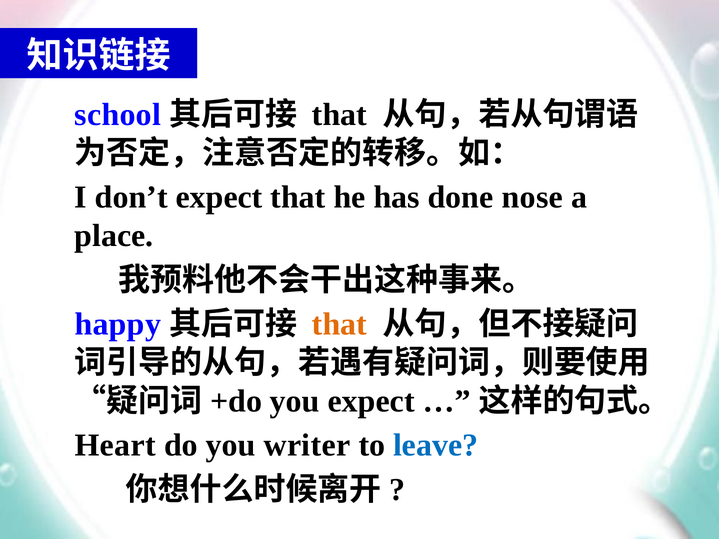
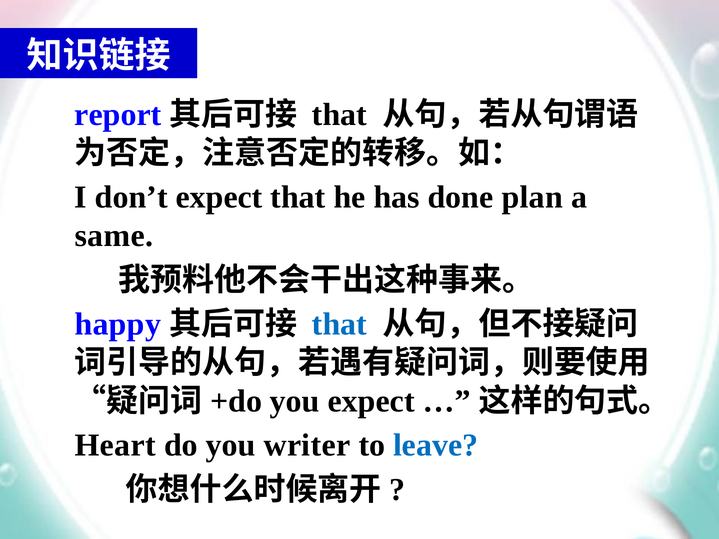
school: school -> report
nose: nose -> plan
place: place -> same
that at (339, 325) colour: orange -> blue
